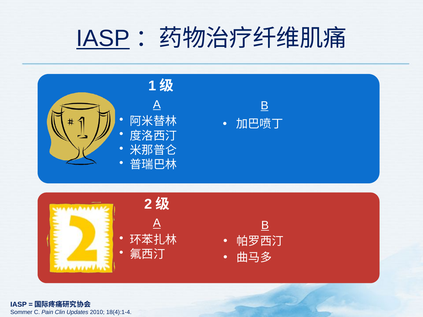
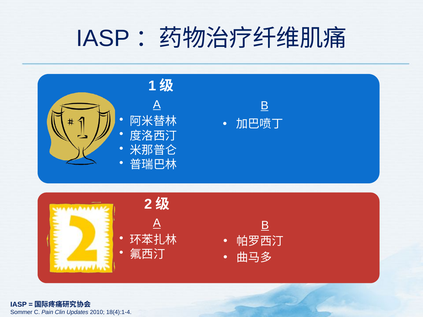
IASP at (103, 39) underline: present -> none
